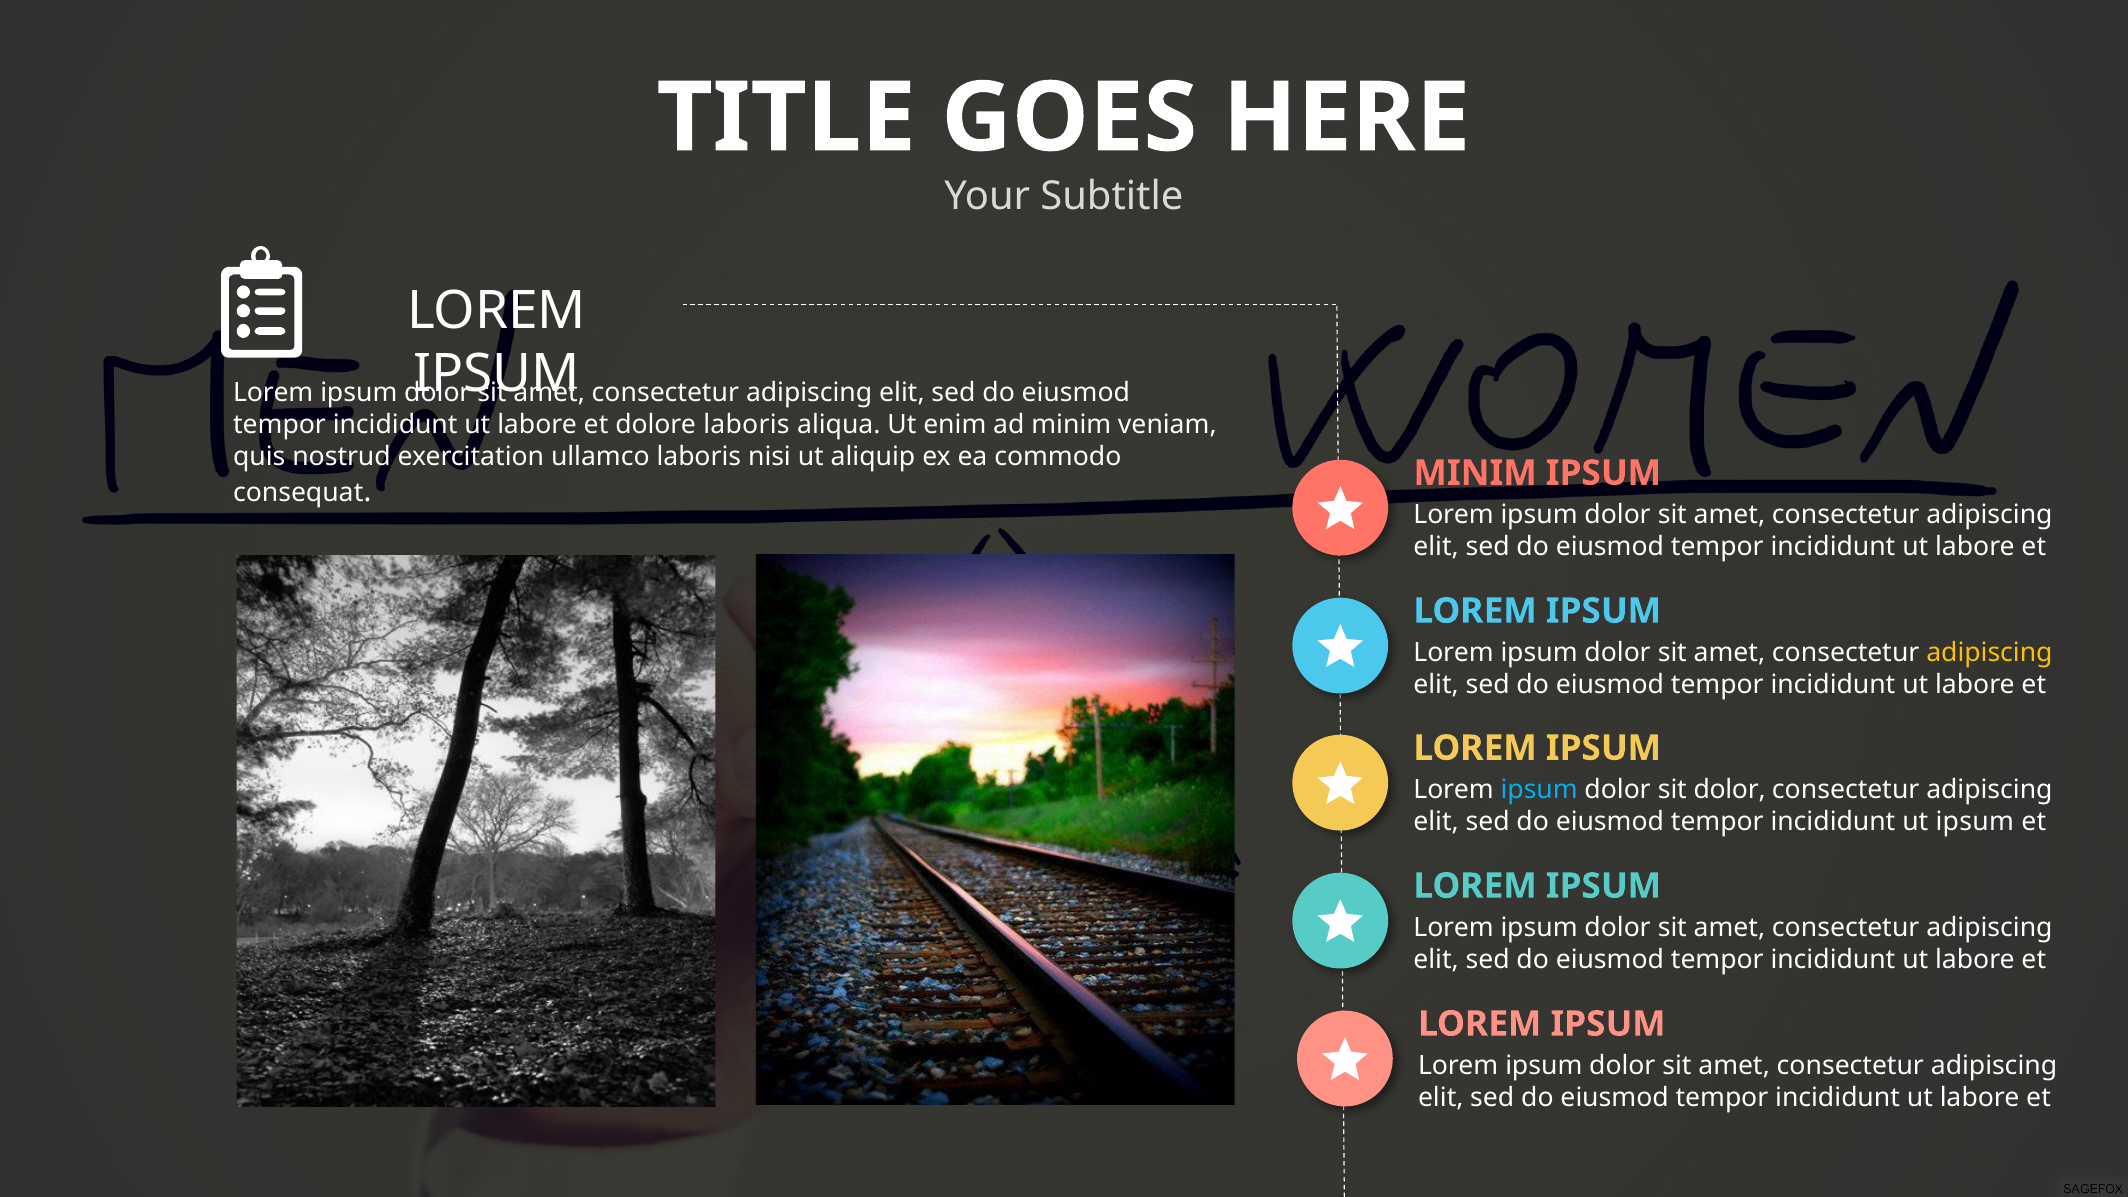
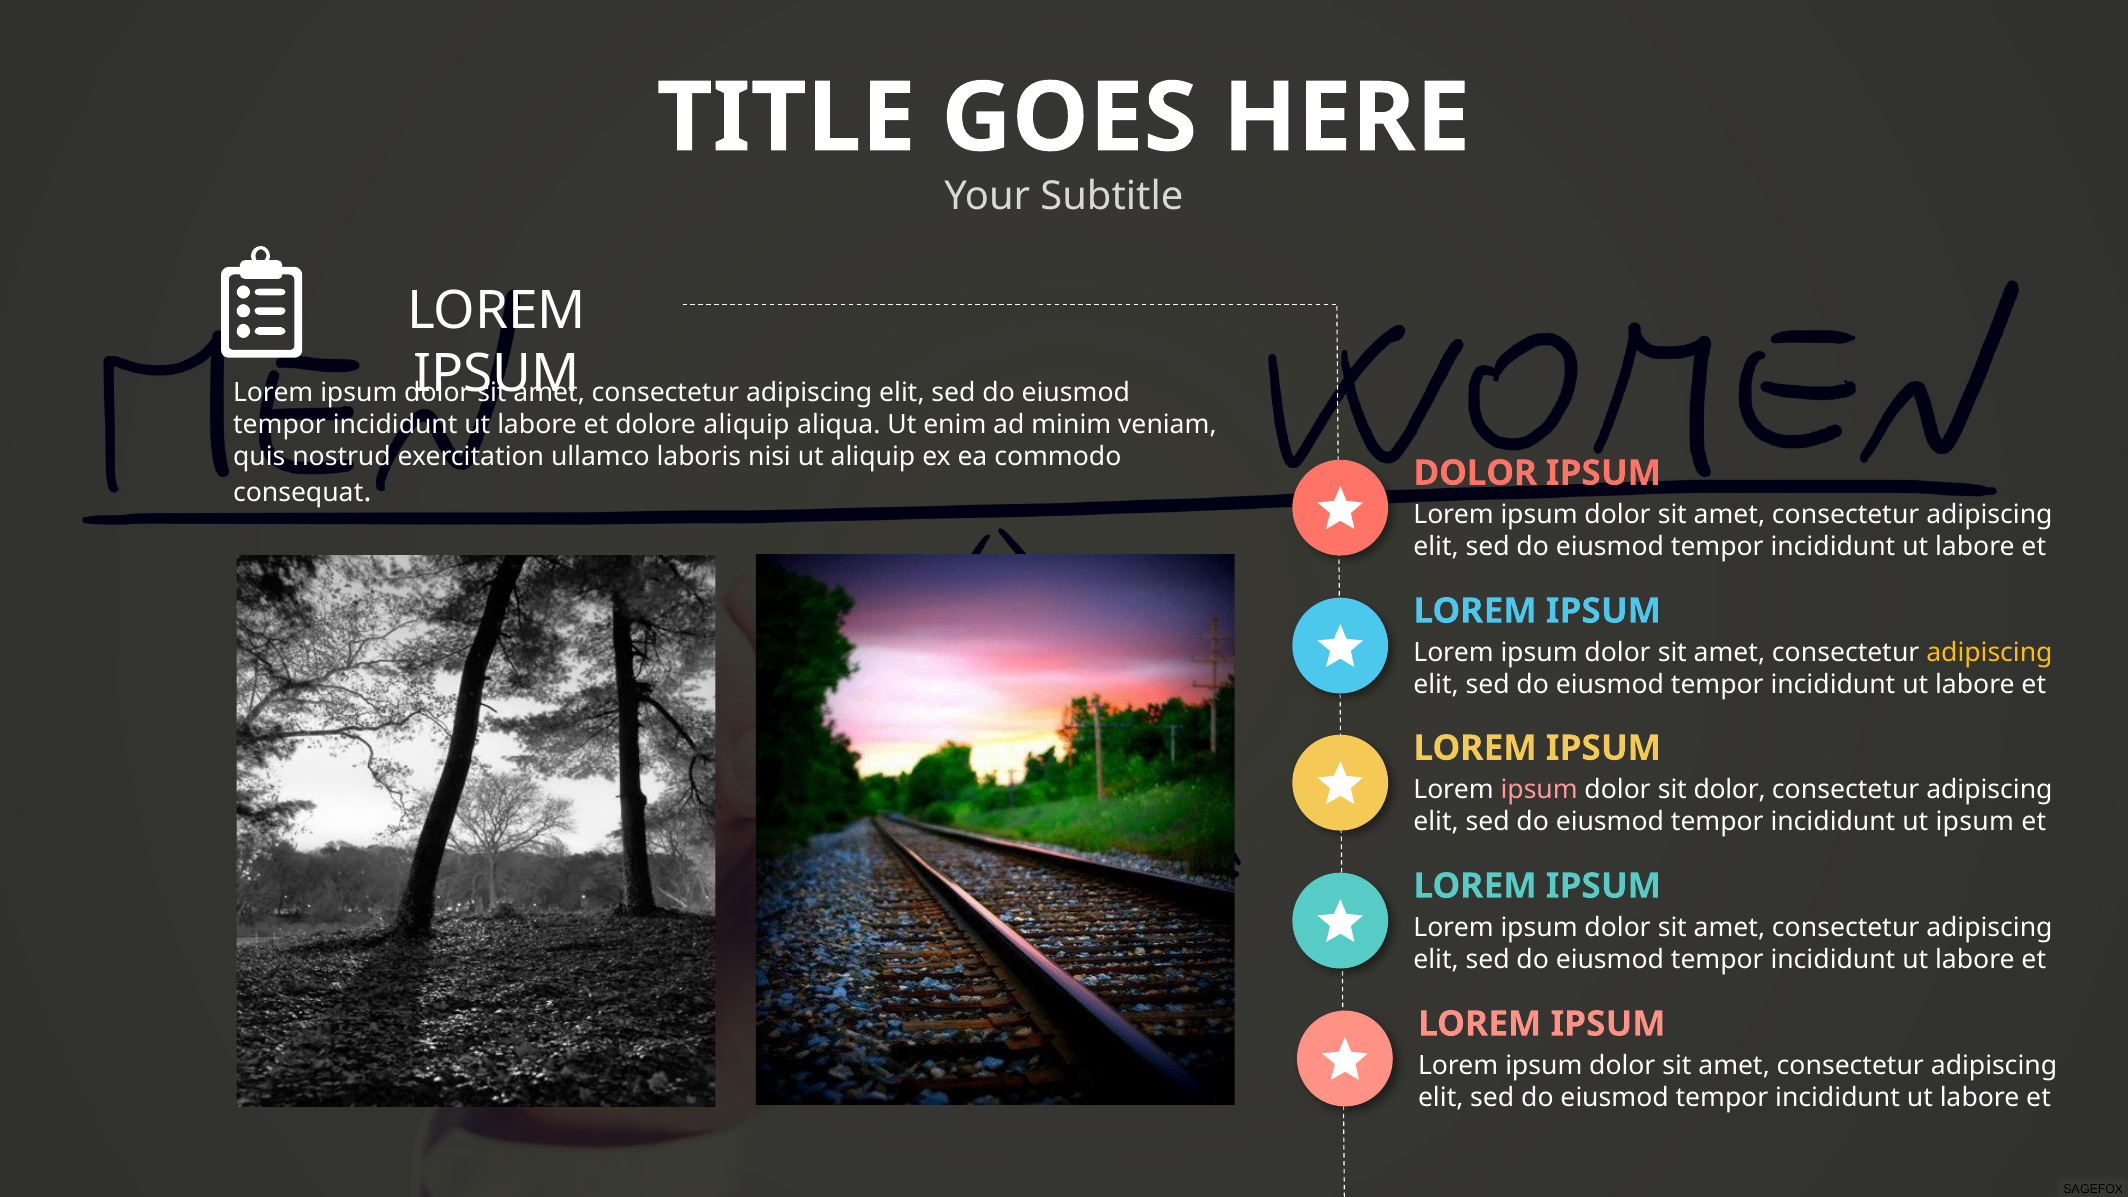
dolore laboris: laboris -> aliquip
MINIM at (1475, 473): MINIM -> DOLOR
ipsum at (1539, 790) colour: light blue -> pink
